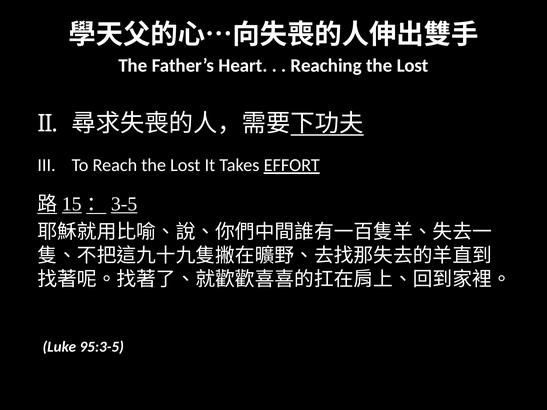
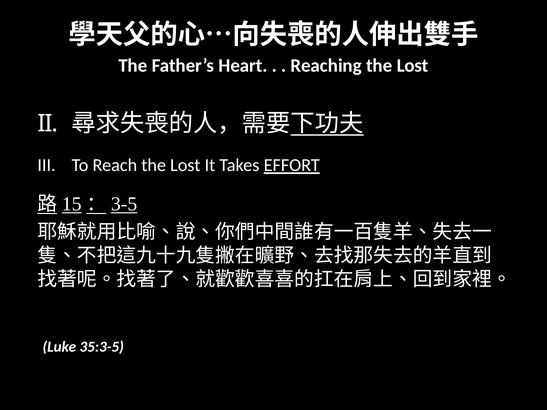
95:3-5: 95:3-5 -> 35:3-5
